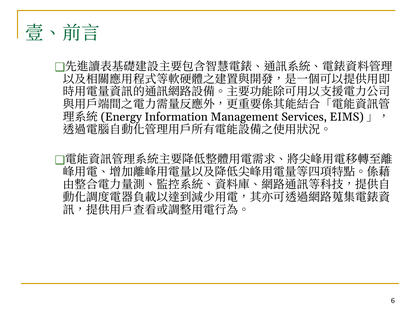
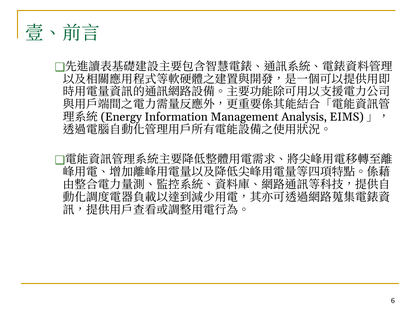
Services: Services -> Analysis
